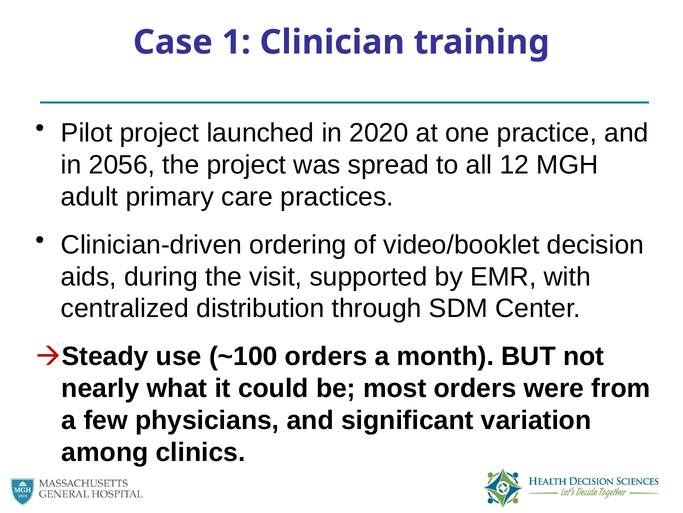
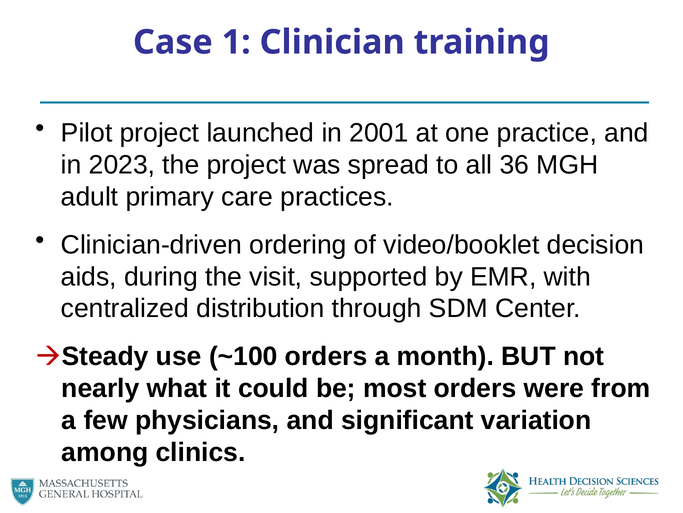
2020: 2020 -> 2001
2056: 2056 -> 2023
12: 12 -> 36
